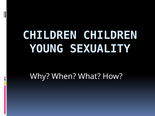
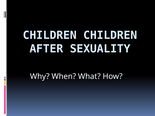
YOUNG: YOUNG -> AFTER
